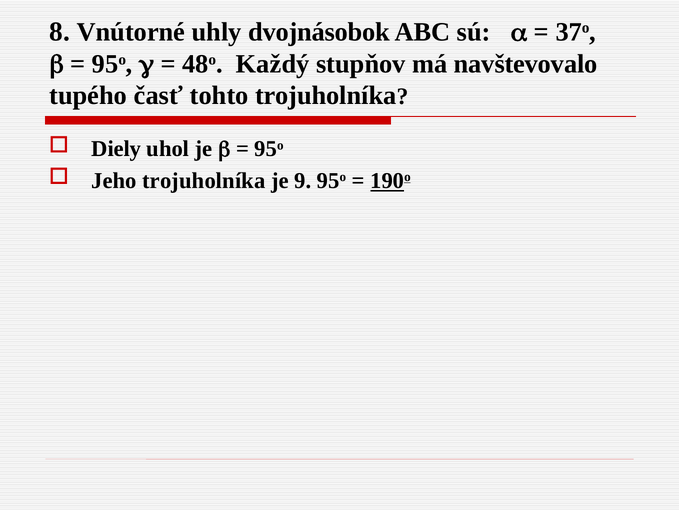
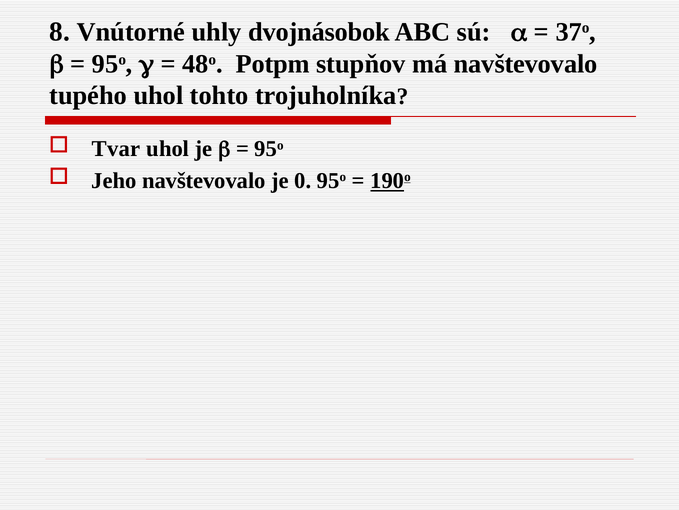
Každý: Každý -> Potpm
tupého časť: časť -> uhol
Diely: Diely -> Tvar
Jeho trojuholníka: trojuholníka -> navštevovalo
9: 9 -> 0
